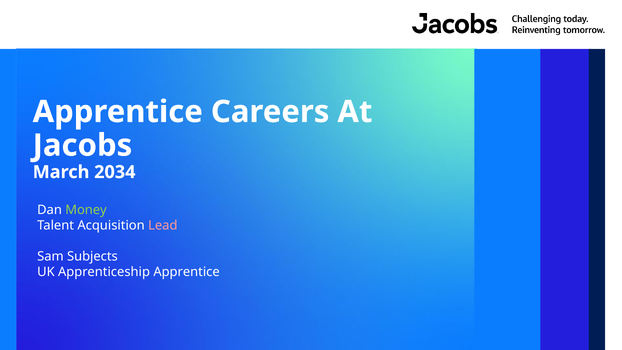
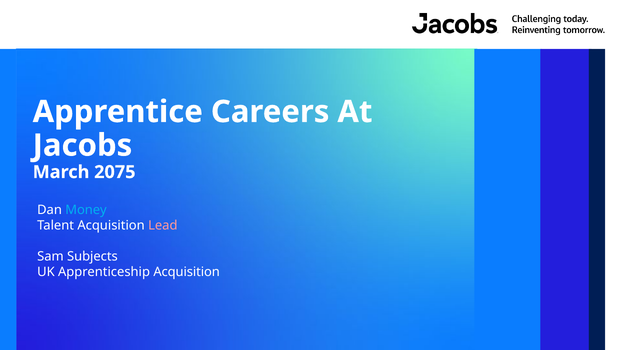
2034: 2034 -> 2075
Money colour: light green -> light blue
Apprenticeship Apprentice: Apprentice -> Acquisition
